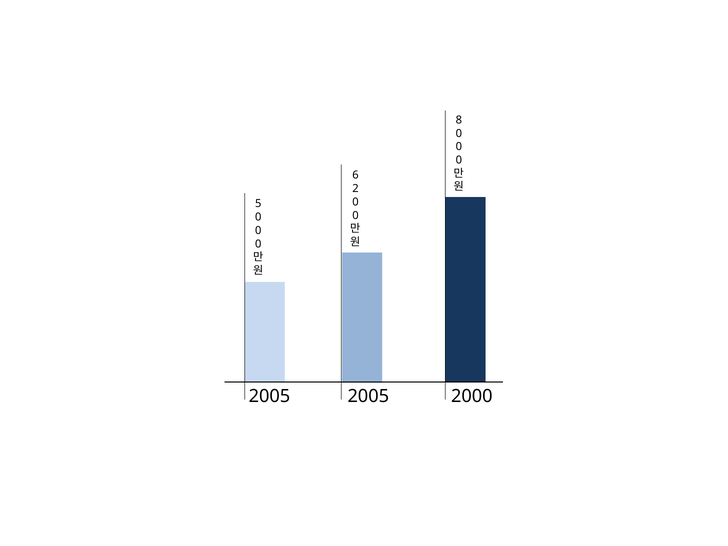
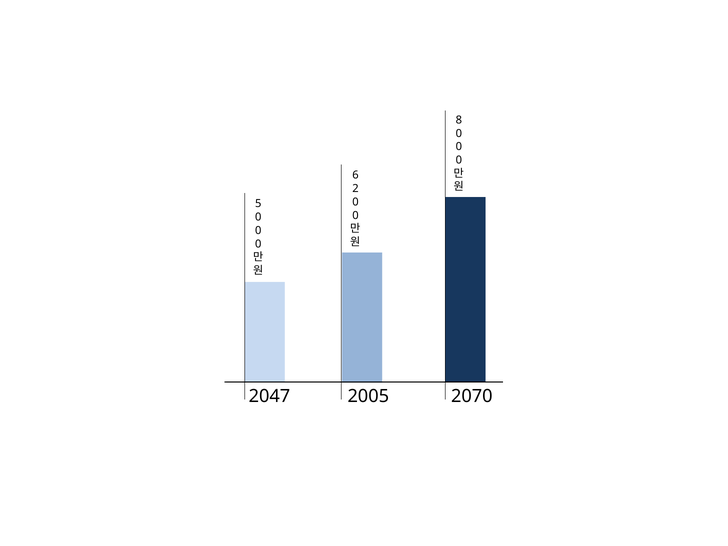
2005 at (269, 396): 2005 -> 2047
2000: 2000 -> 2070
